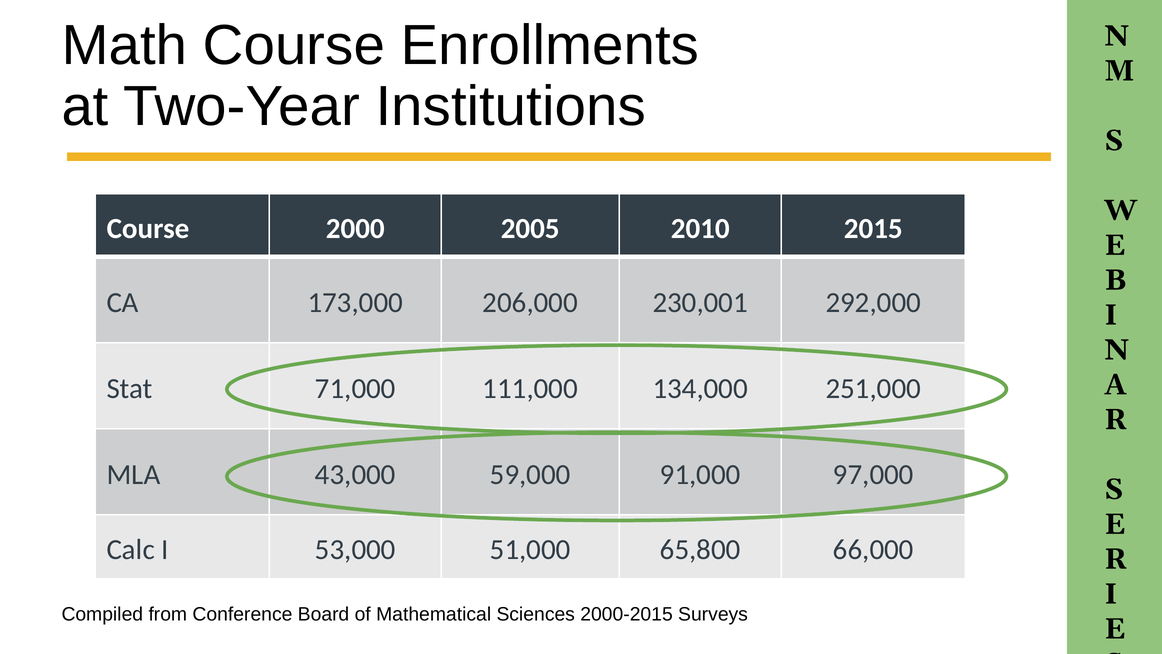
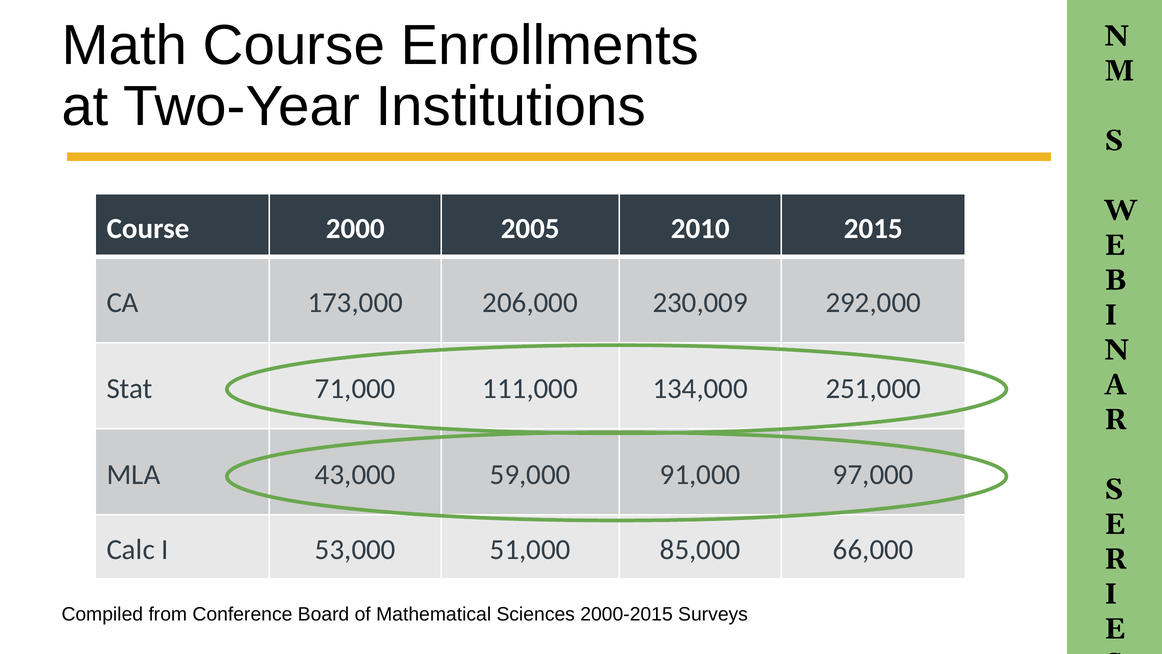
230,001: 230,001 -> 230,009
65,800: 65,800 -> 85,000
